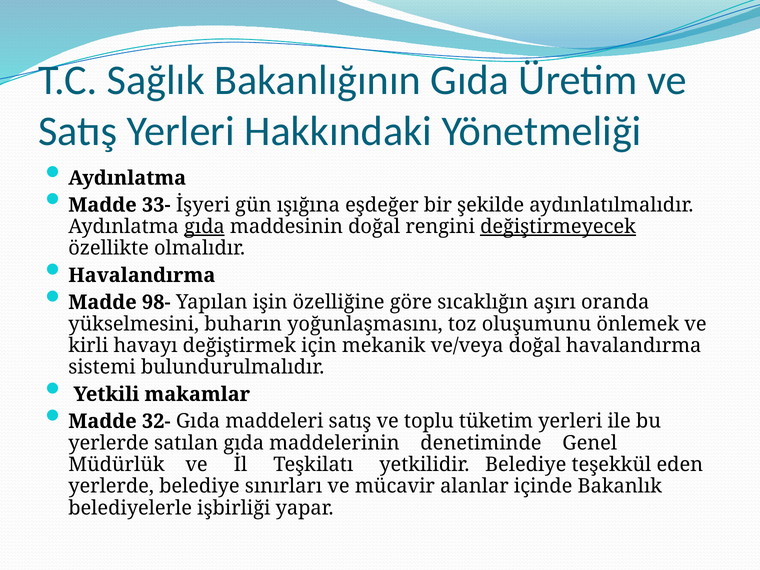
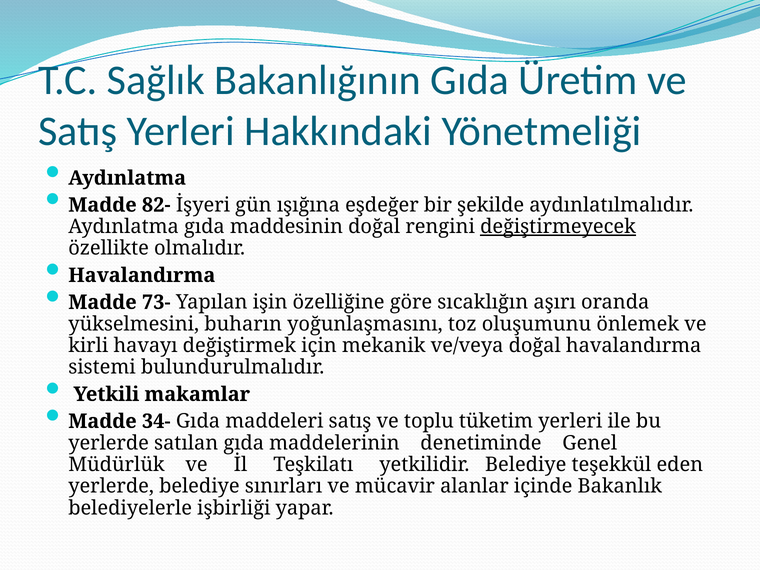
33-: 33- -> 82-
gıda at (204, 227) underline: present -> none
98-: 98- -> 73-
32-: 32- -> 34-
